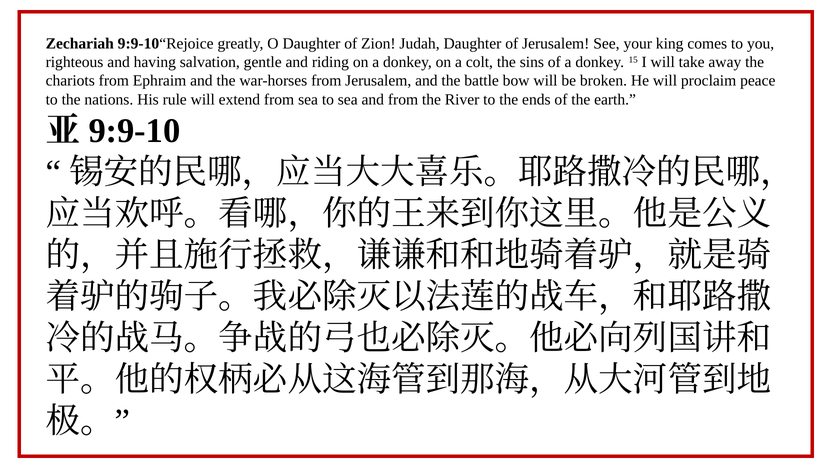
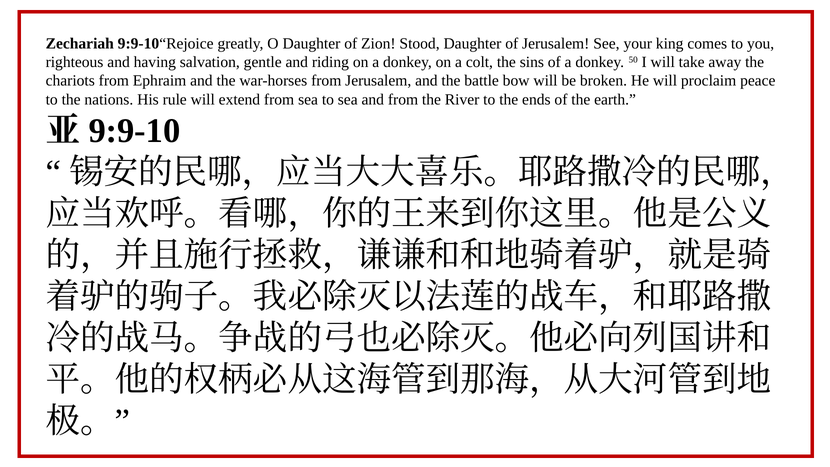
Judah: Judah -> Stood
15: 15 -> 50
